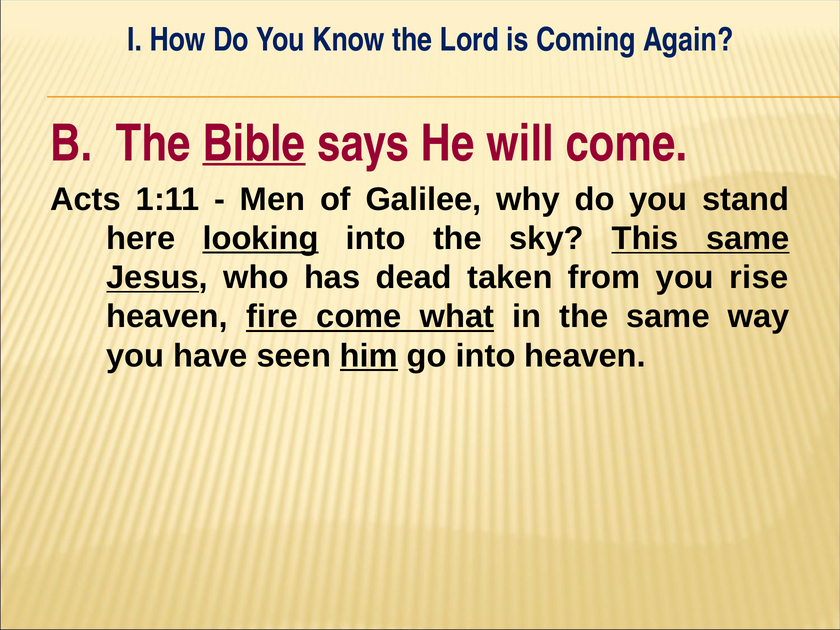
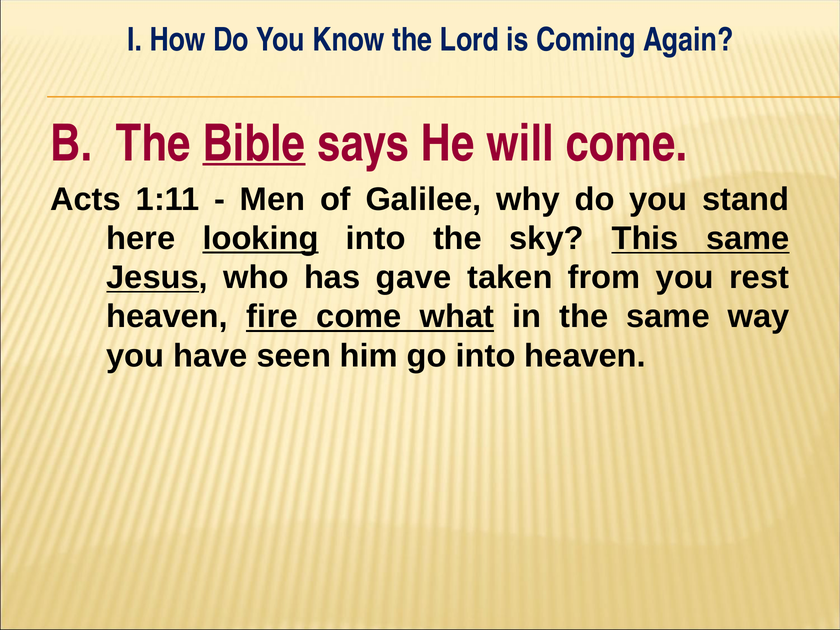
dead: dead -> gave
rise: rise -> rest
him underline: present -> none
